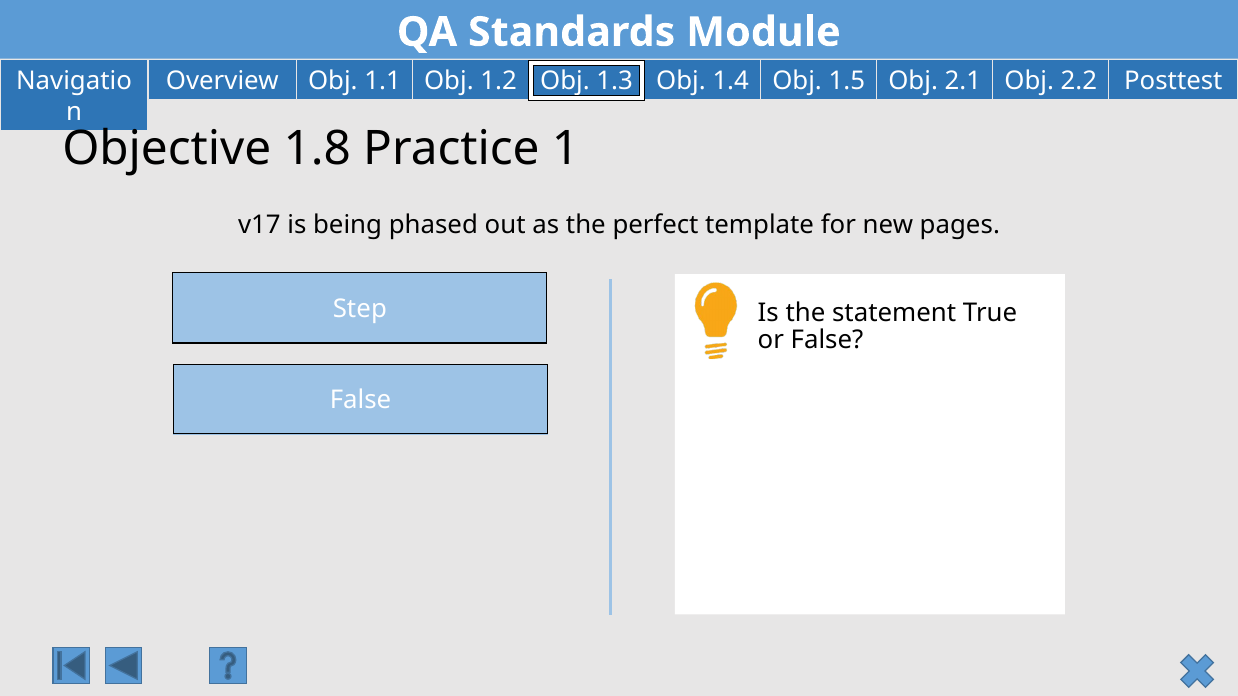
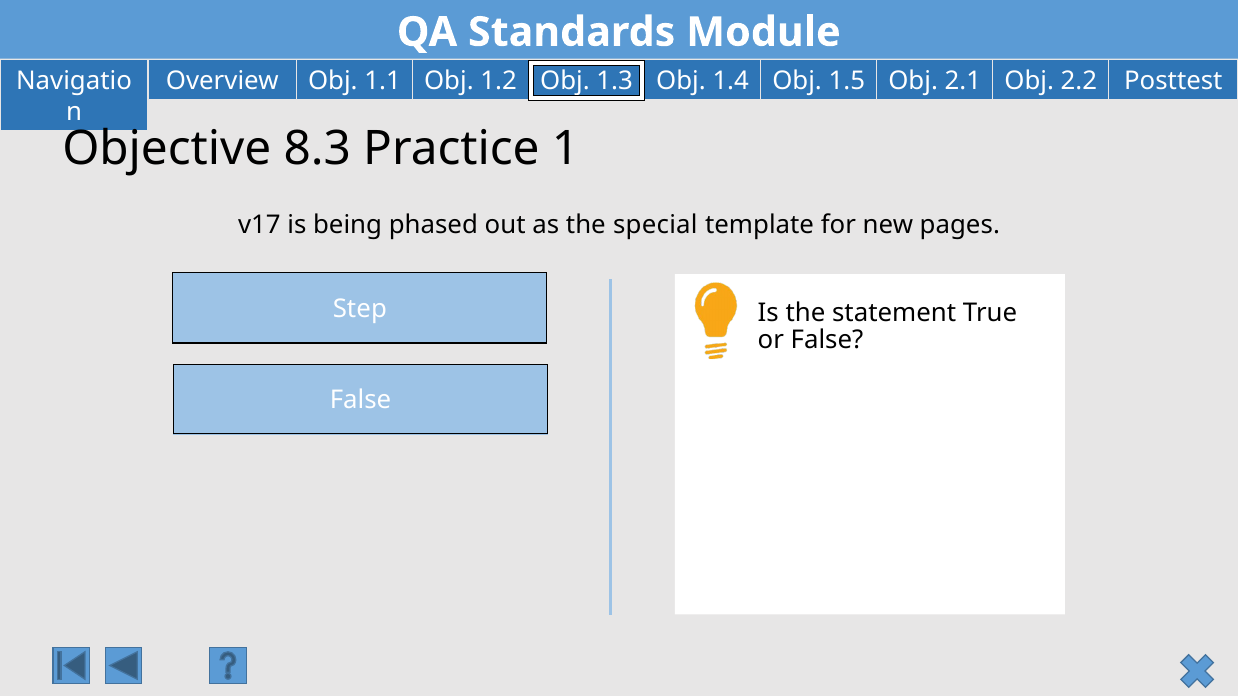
1.8: 1.8 -> 8.3
perfect: perfect -> special
